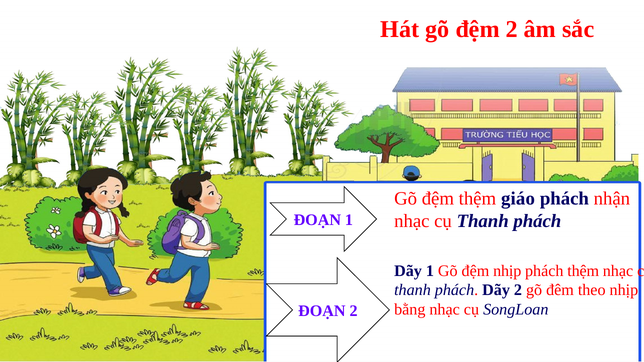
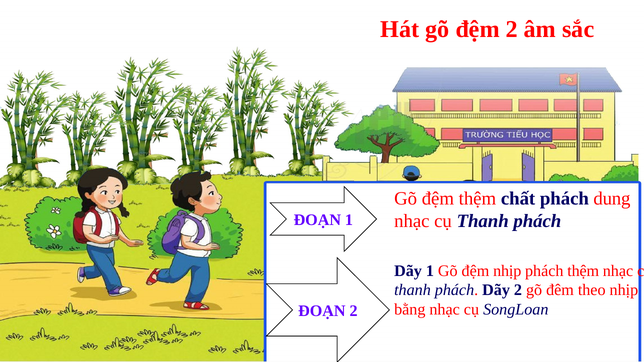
giáo: giáo -> chất
nhận: nhận -> dung
